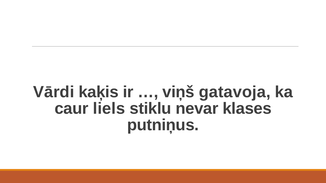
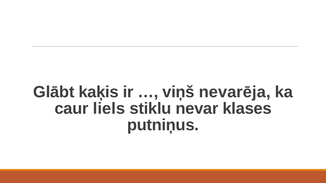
Vārdi: Vārdi -> Glābt
gatavoja: gatavoja -> nevarēja
